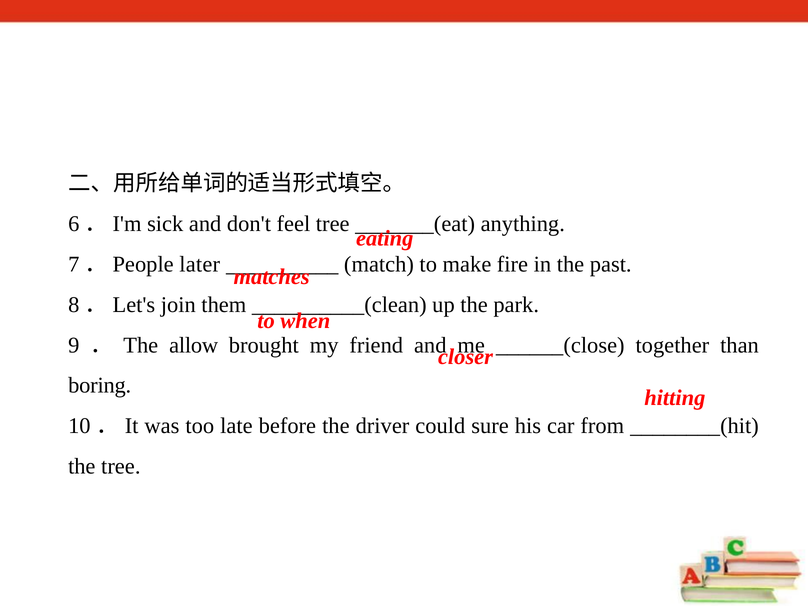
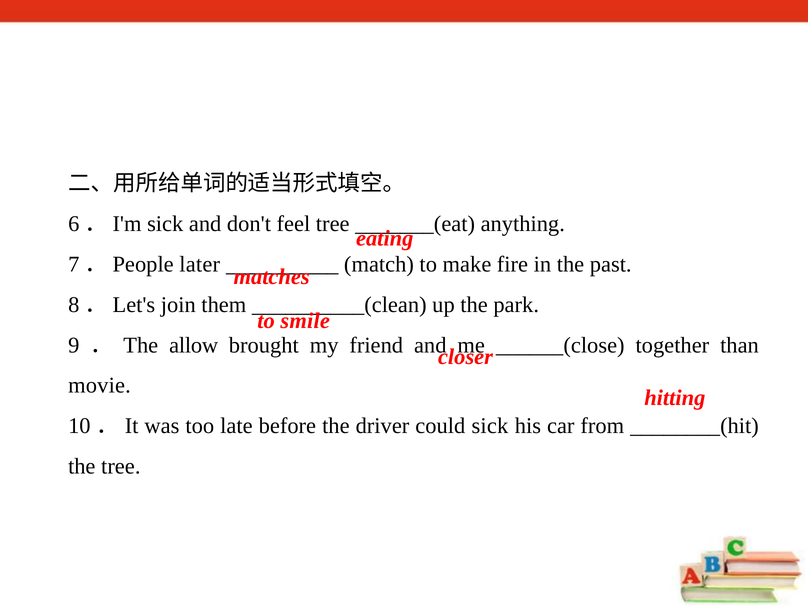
when: when -> smile
boring: boring -> movie
could sure: sure -> sick
